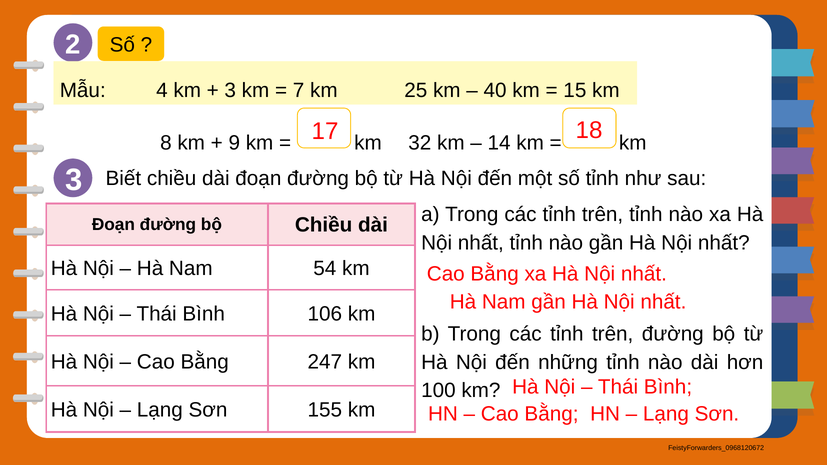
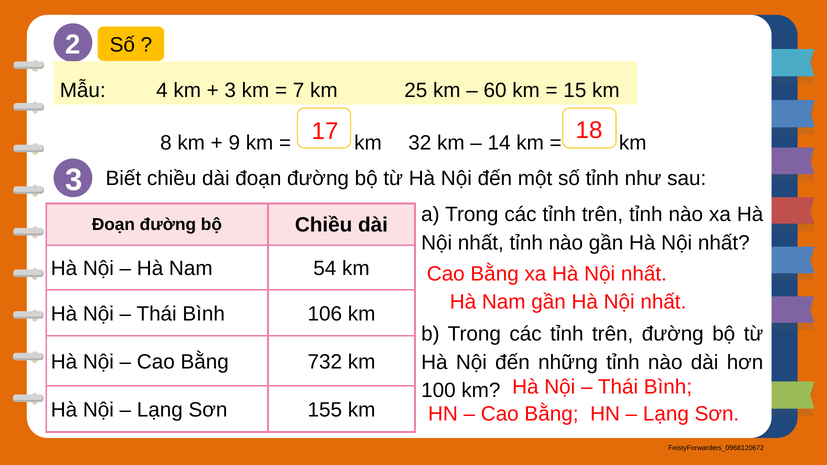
40: 40 -> 60
247: 247 -> 732
